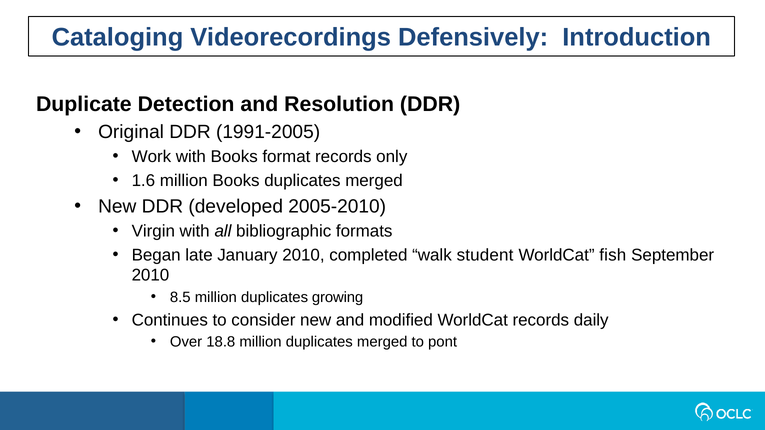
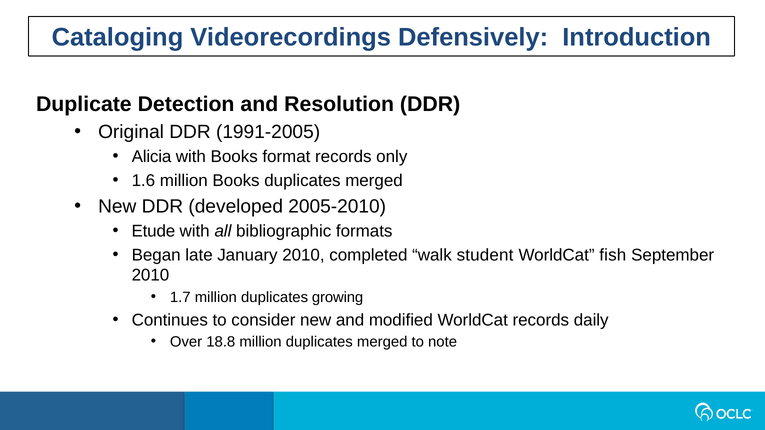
Work: Work -> Alicia
Virgin: Virgin -> Etude
8.5: 8.5 -> 1.7
pont: pont -> note
